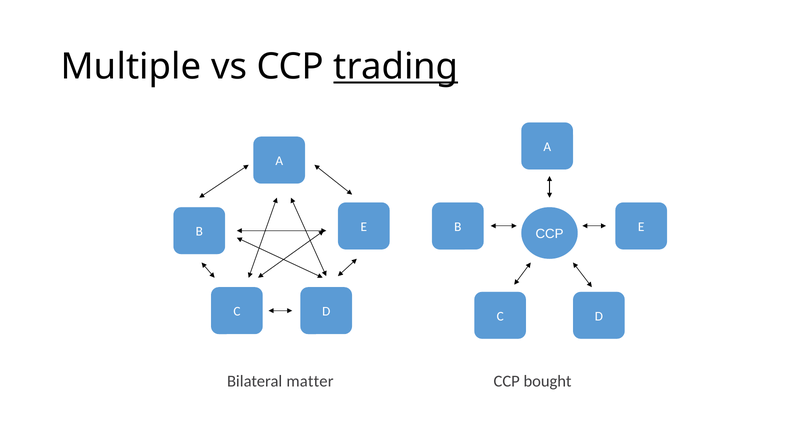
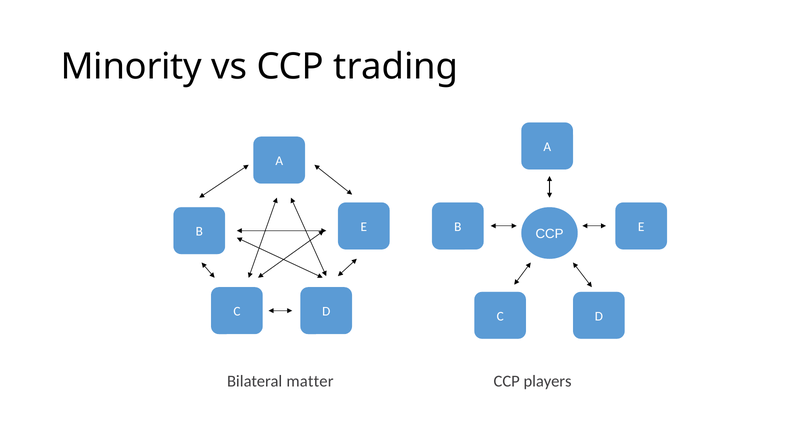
Multiple: Multiple -> Minority
trading underline: present -> none
bought: bought -> players
